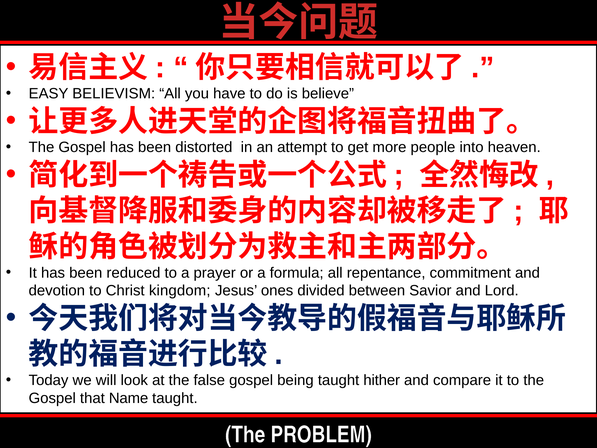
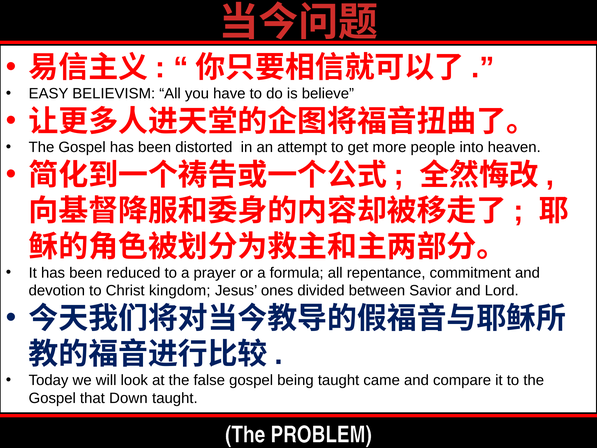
hither: hither -> came
Name: Name -> Down
